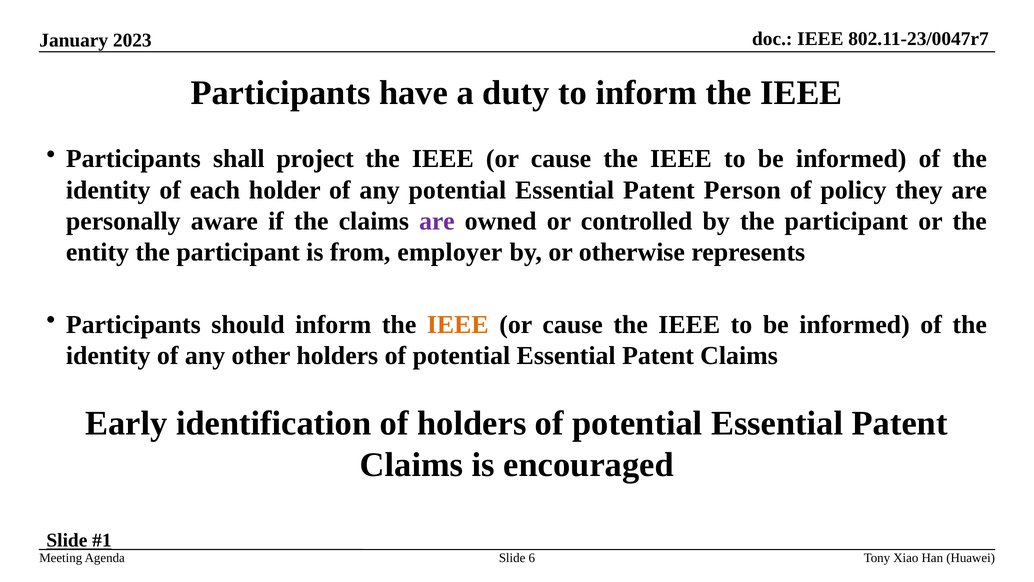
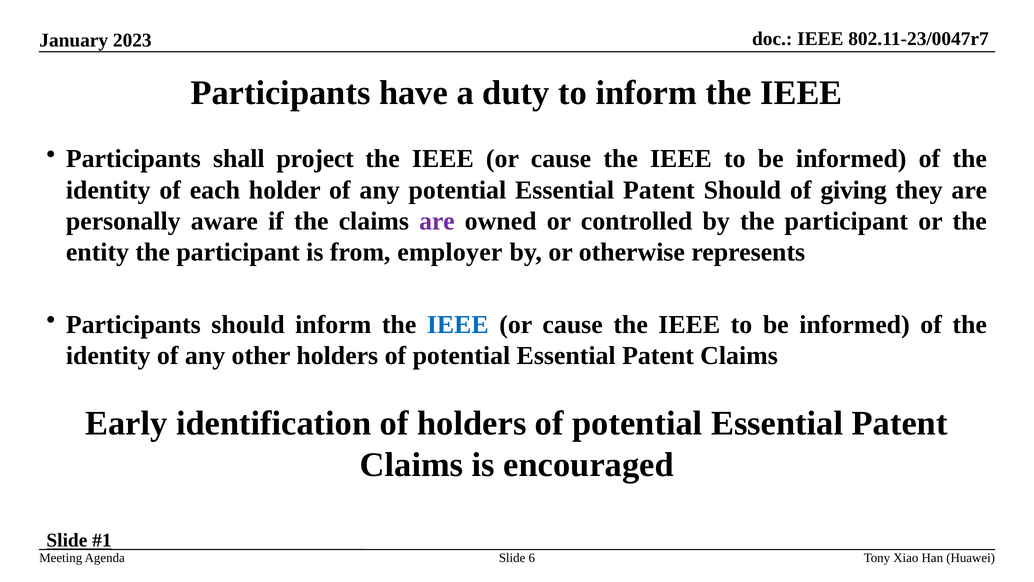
Patent Person: Person -> Should
policy: policy -> giving
IEEE at (458, 324) colour: orange -> blue
